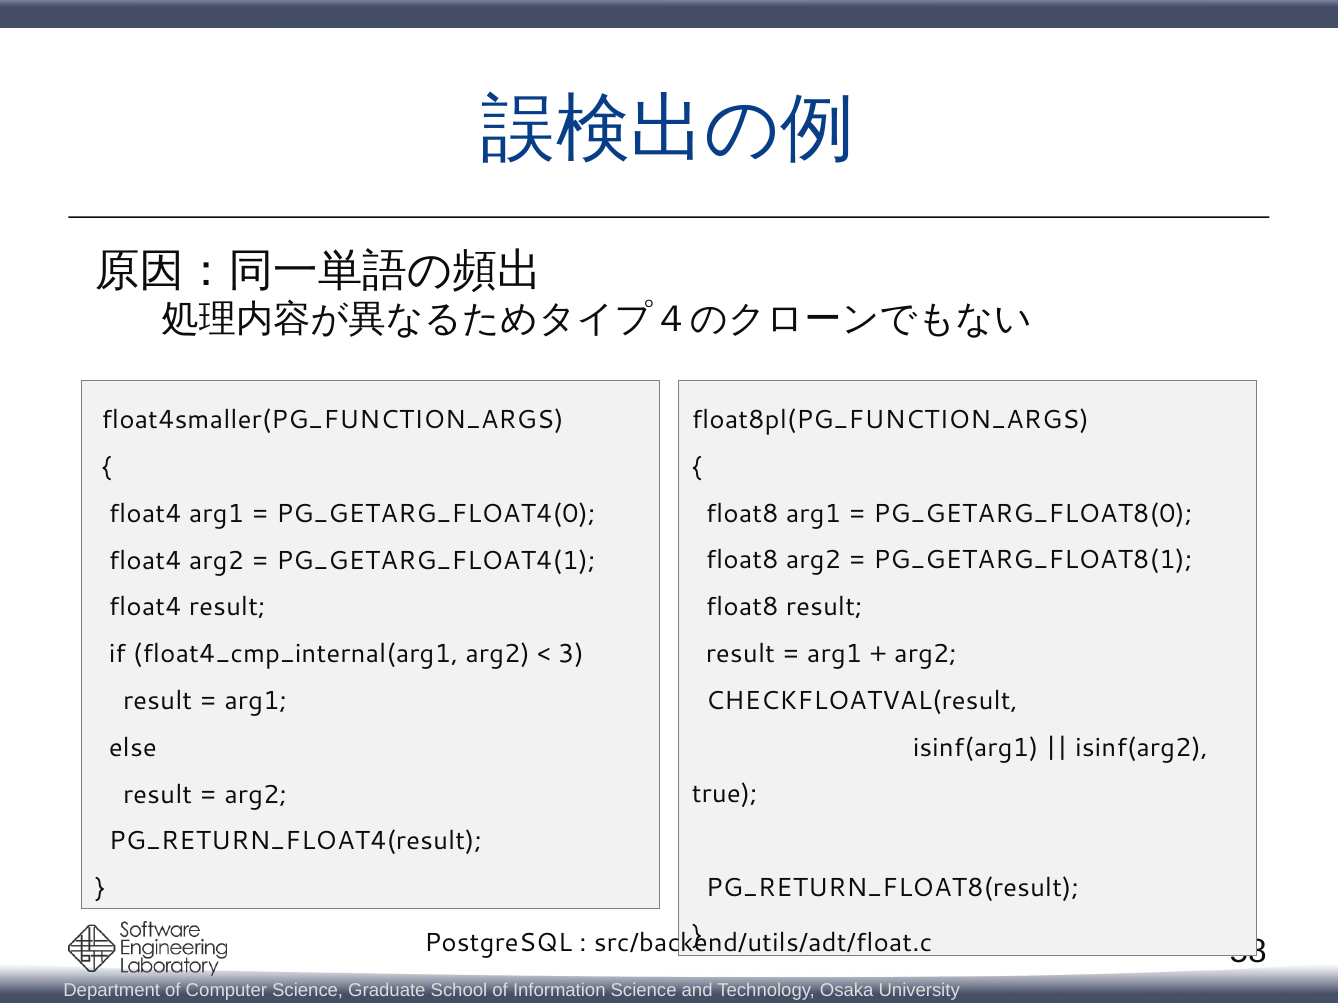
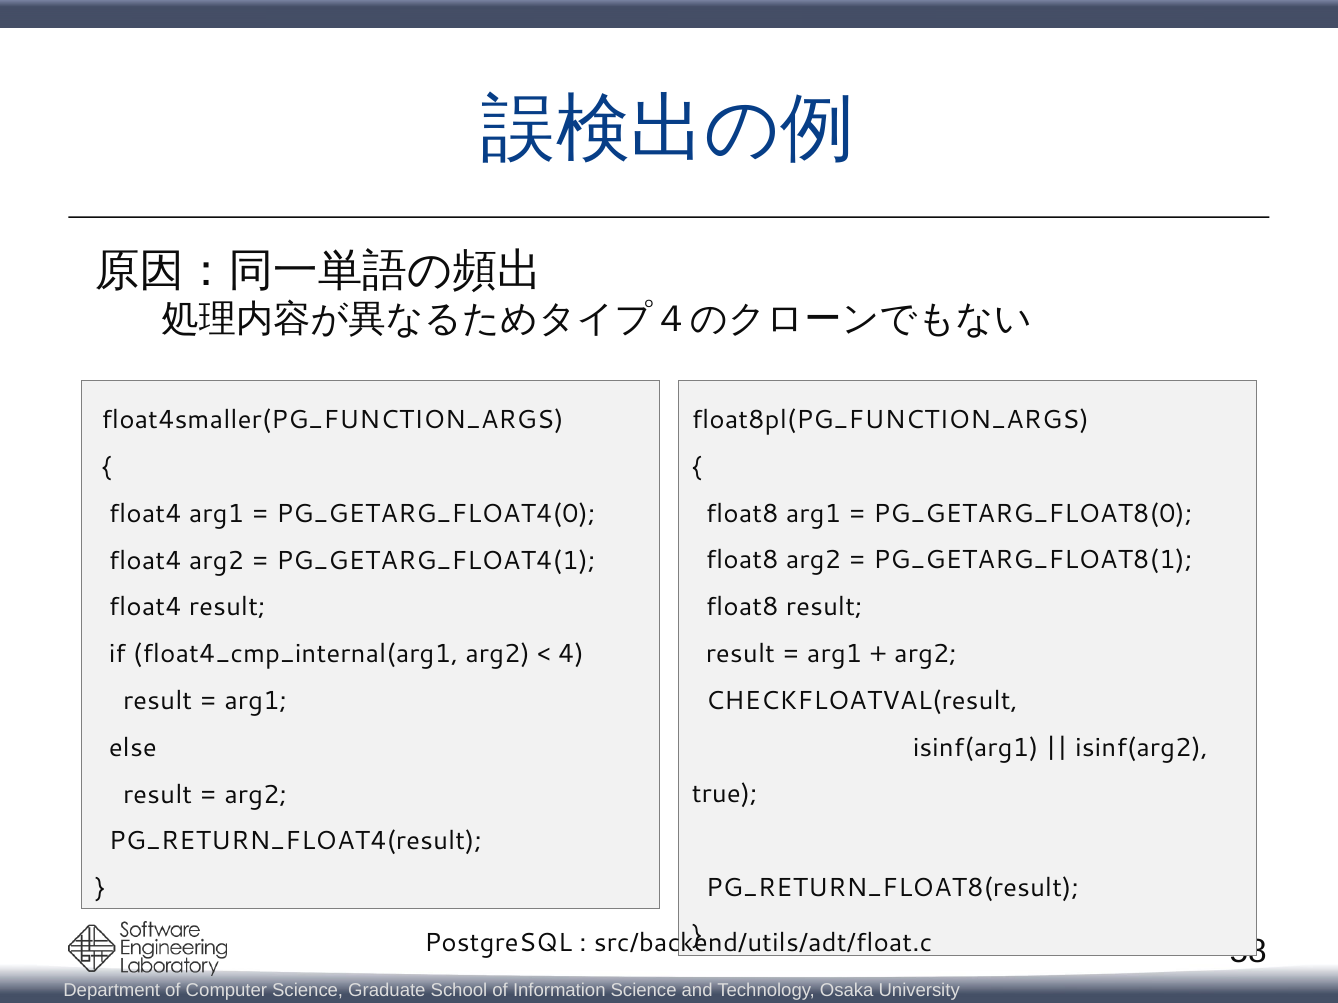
3: 3 -> 4
